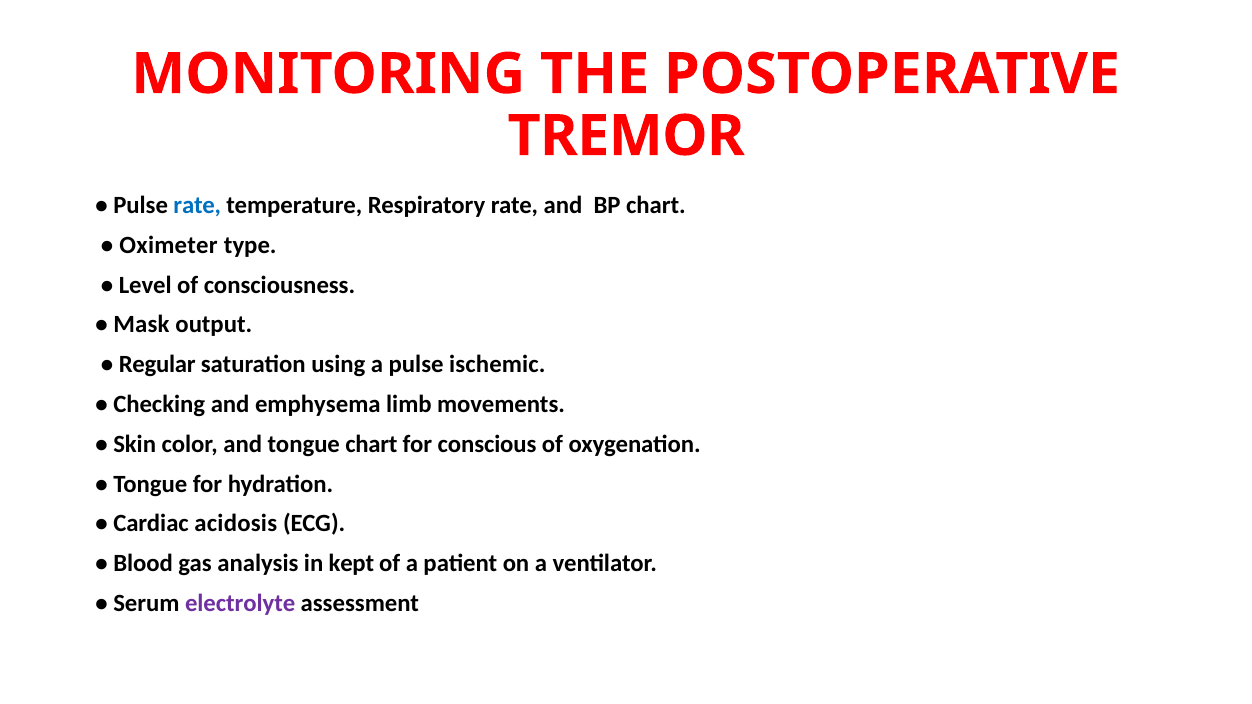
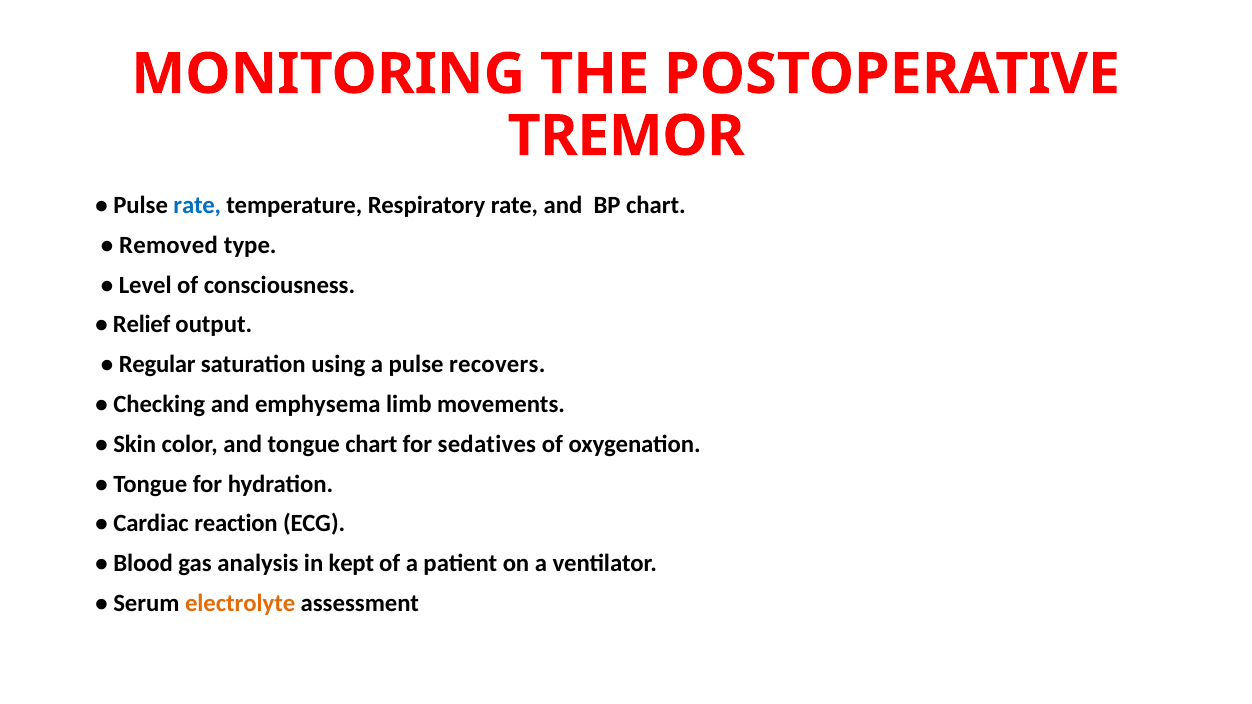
Oximeter: Oximeter -> Removed
Mask: Mask -> Relief
ischemic: ischemic -> recovers
conscious: conscious -> sedatives
acidosis: acidosis -> reaction
electrolyte colour: purple -> orange
